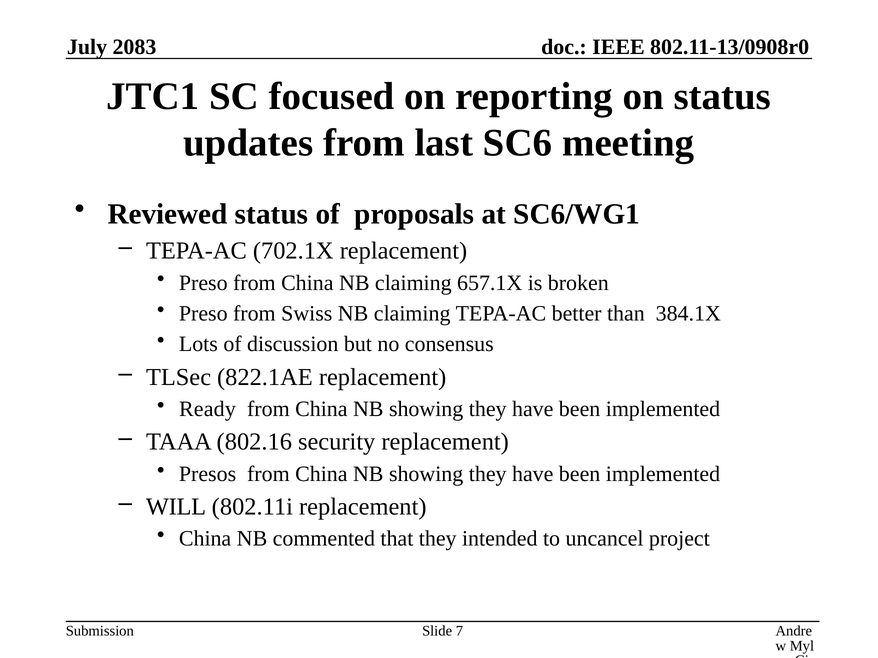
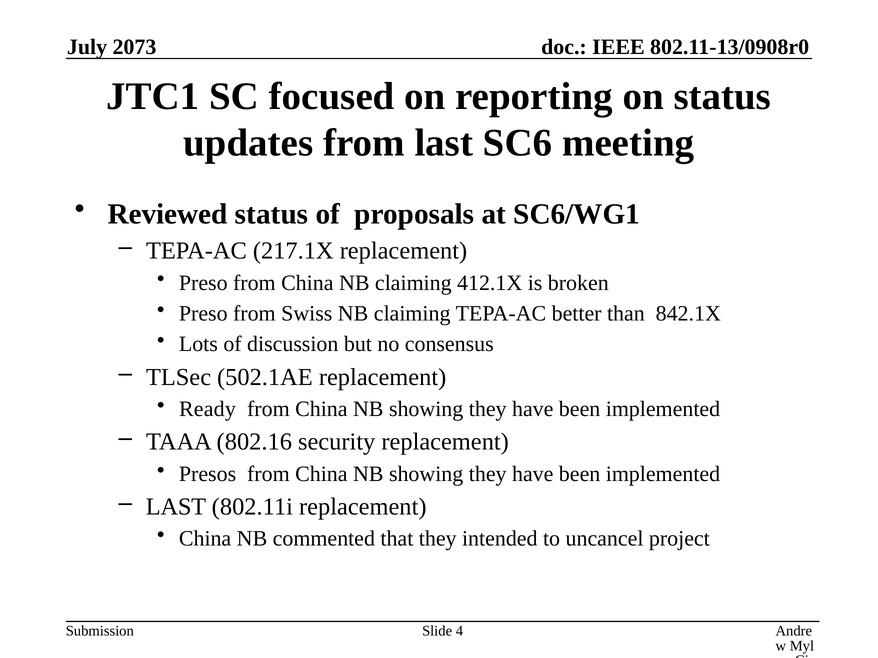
2083: 2083 -> 2073
702.1X: 702.1X -> 217.1X
657.1X: 657.1X -> 412.1X
384.1X: 384.1X -> 842.1X
822.1AE: 822.1AE -> 502.1AE
WILL at (176, 507): WILL -> LAST
7: 7 -> 4
